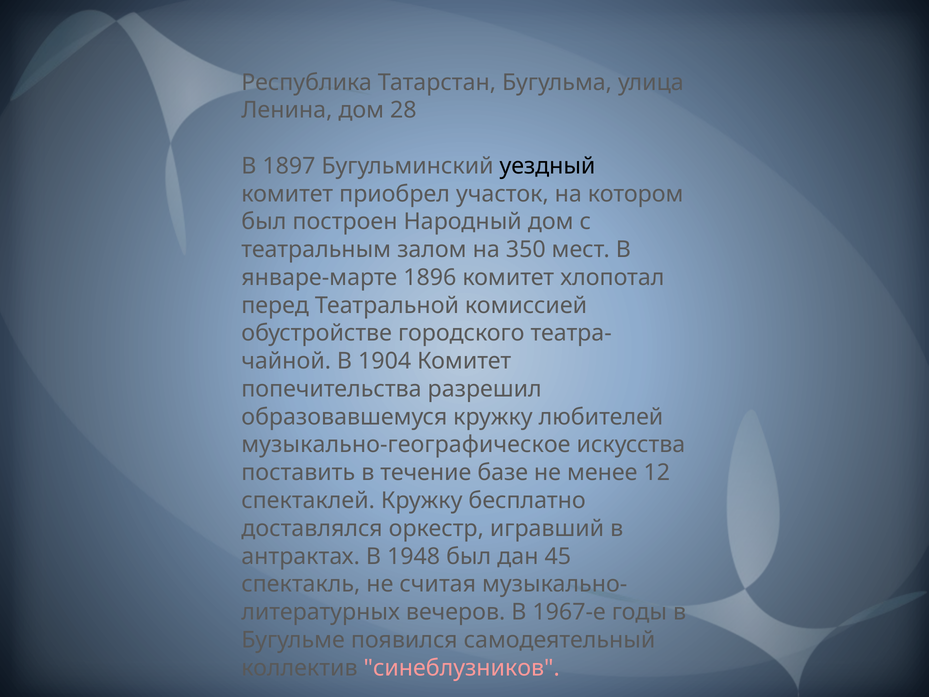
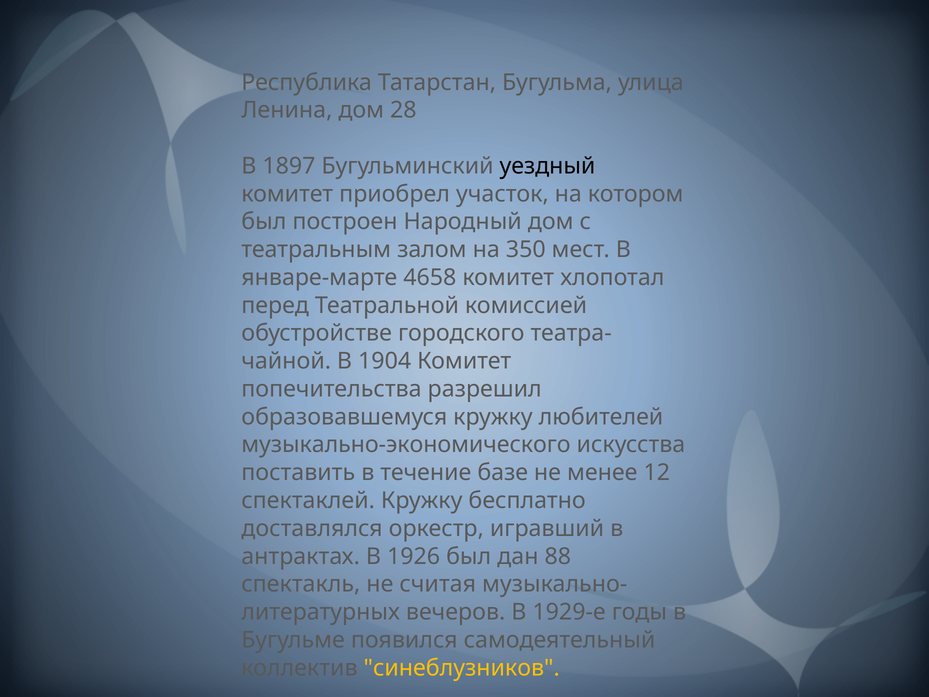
1896: 1896 -> 4658
музыкально-географическое: музыкально-географическое -> музыкально-экономического
1948: 1948 -> 1926
45: 45 -> 88
1967-е: 1967-е -> 1929-е
синеблузников colour: pink -> yellow
